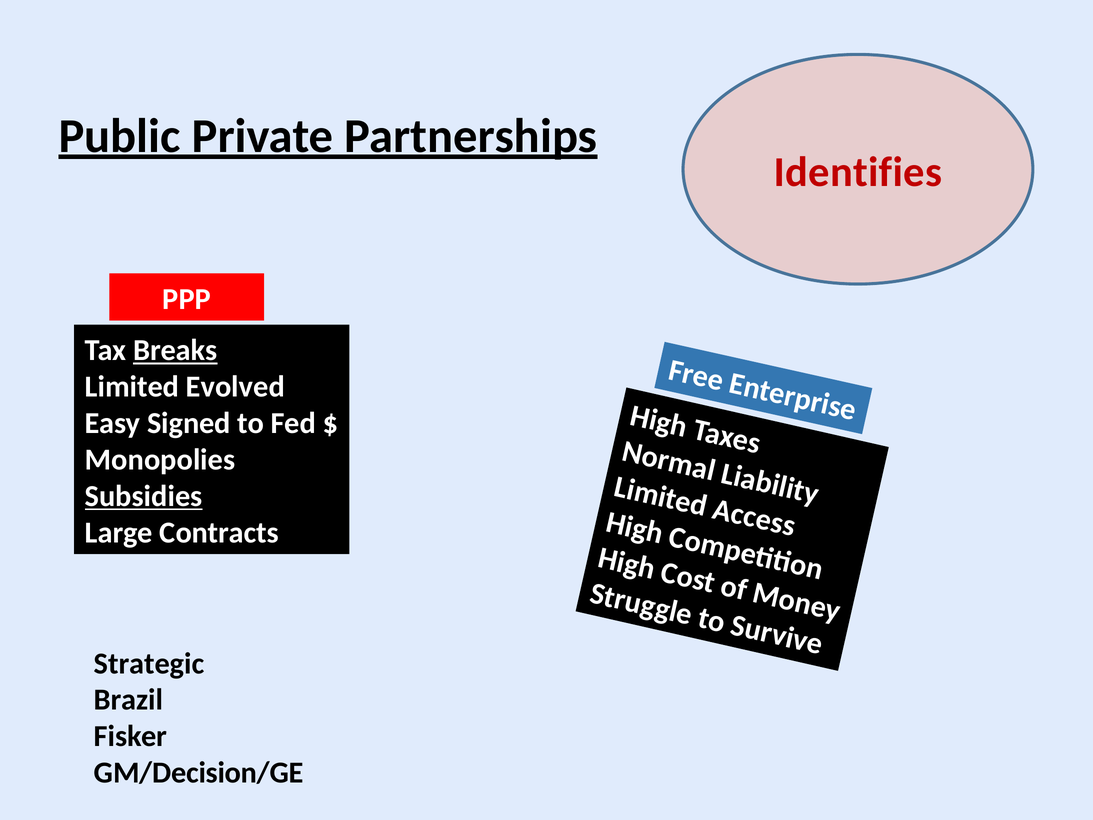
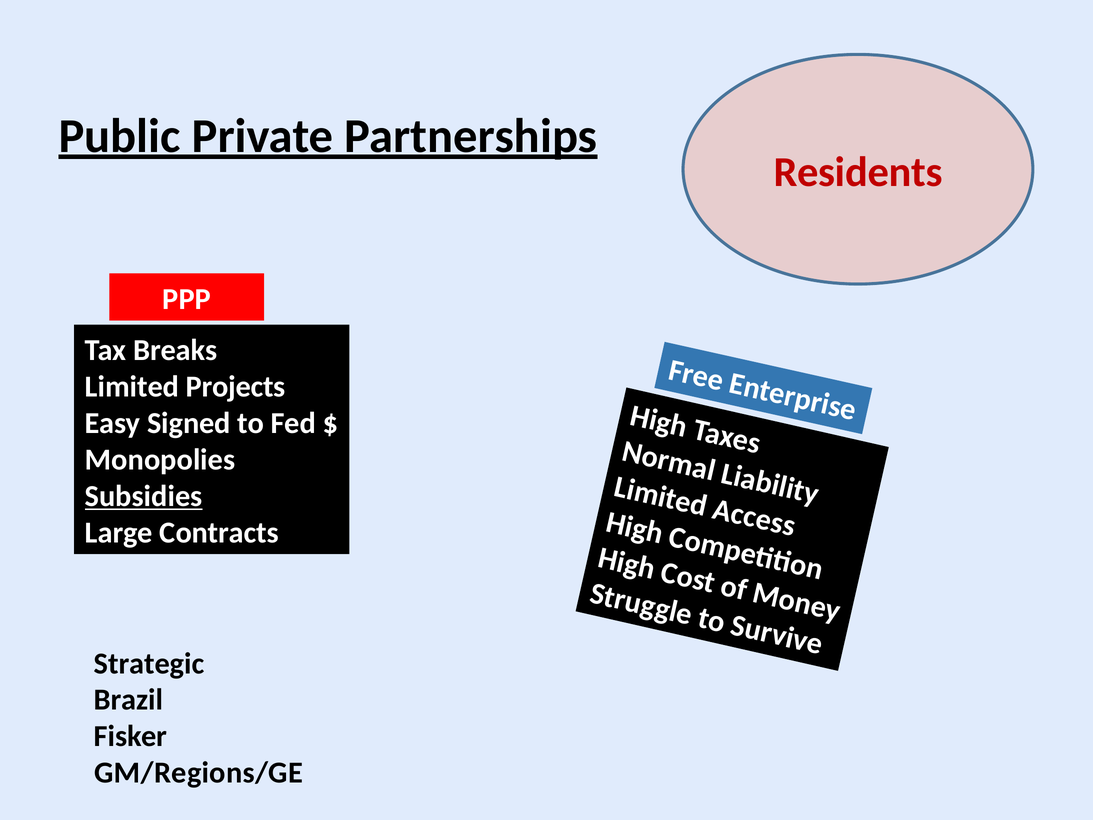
Identifies: Identifies -> Residents
Breaks underline: present -> none
Evolved: Evolved -> Projects
GM/Decision/GE: GM/Decision/GE -> GM/Regions/GE
